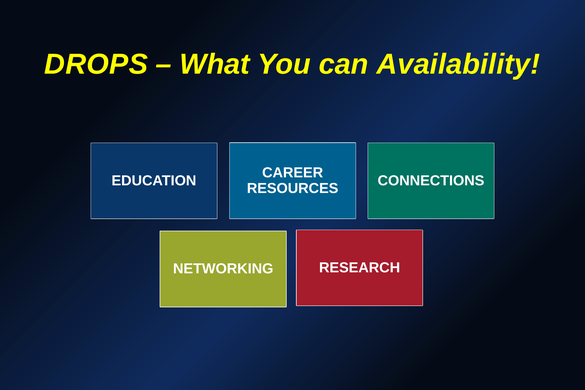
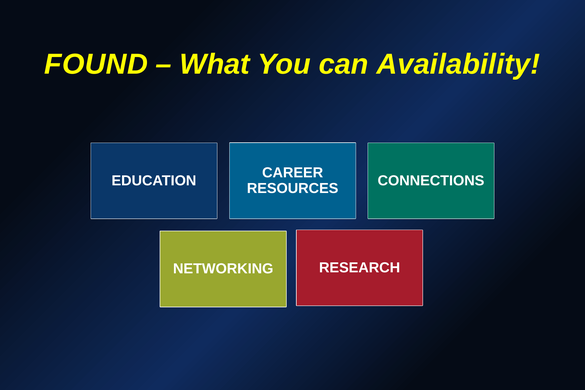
DROPS: DROPS -> FOUND
